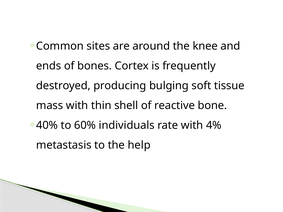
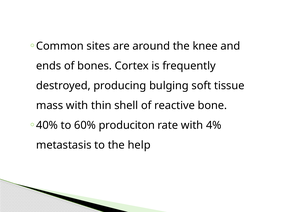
individuals: individuals -> produciton
